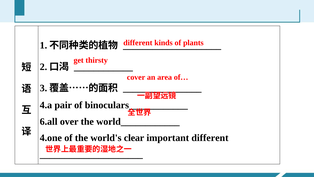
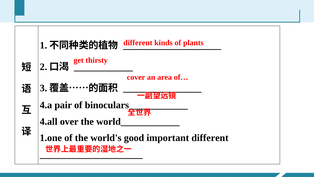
6.all: 6.all -> 4.all
4.one: 4.one -> 1.one
clear: clear -> good
